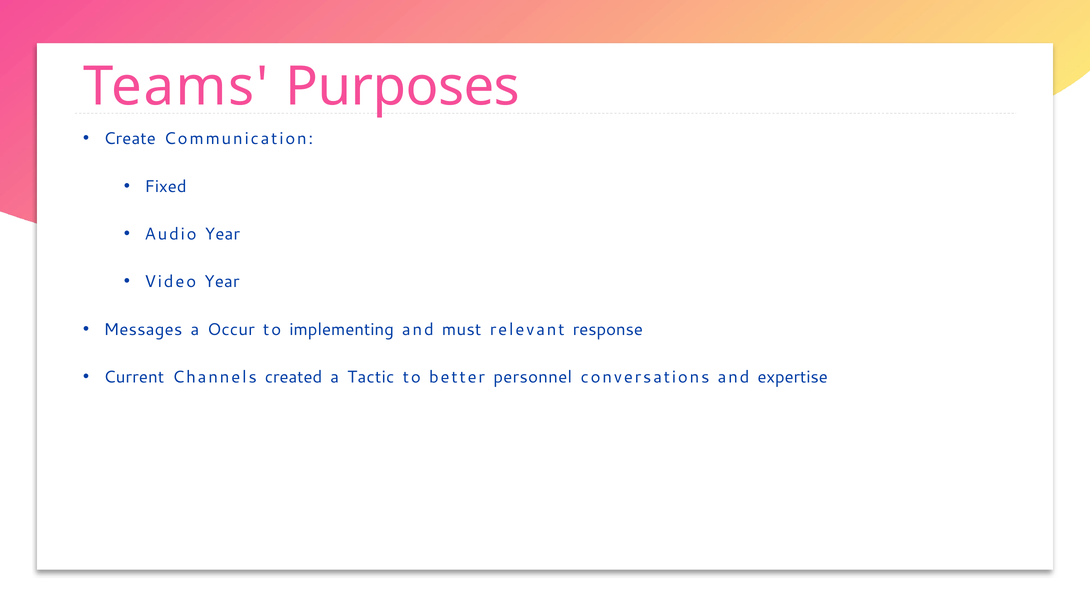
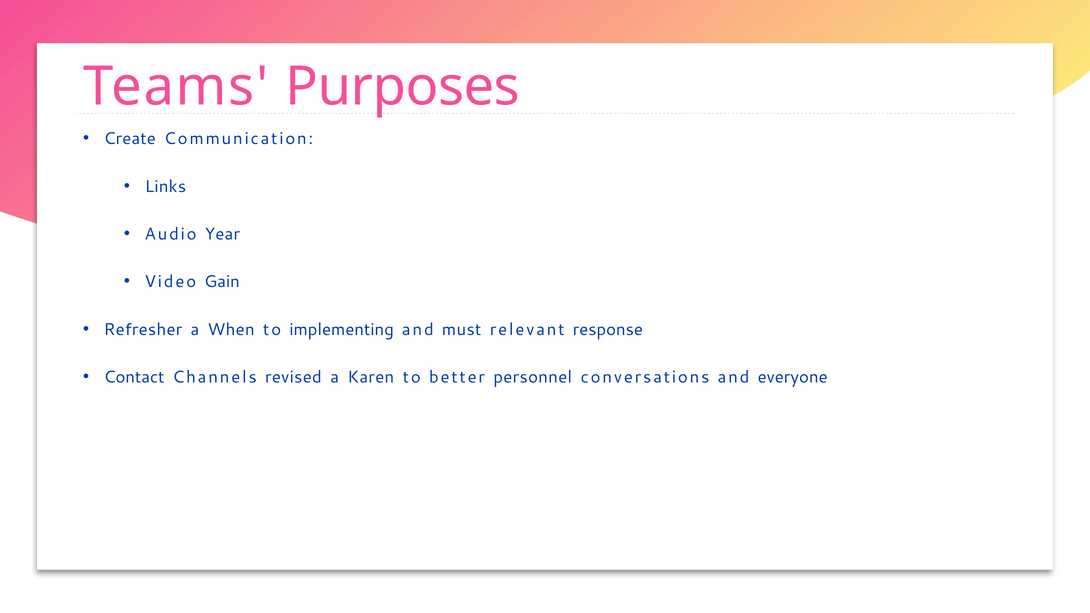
Fixed: Fixed -> Links
Video Year: Year -> Gain
Messages: Messages -> Refresher
Occur: Occur -> When
Current: Current -> Contact
created: created -> revised
Tactic: Tactic -> Karen
expertise: expertise -> everyone
